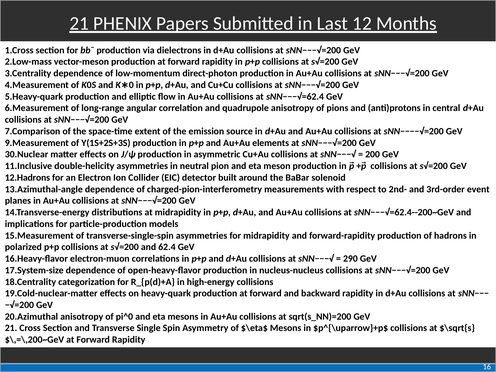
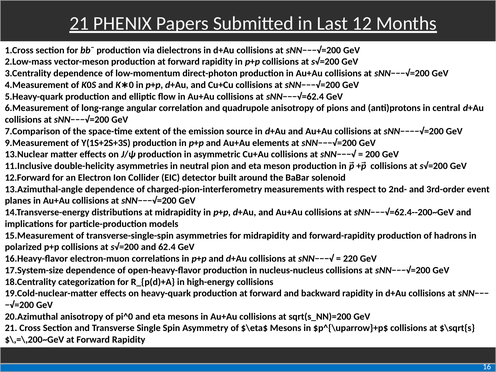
30.Nuclear: 30.Nuclear -> 13.Nuclear
12.Hadrons: 12.Hadrons -> 12.Forward
290: 290 -> 220
